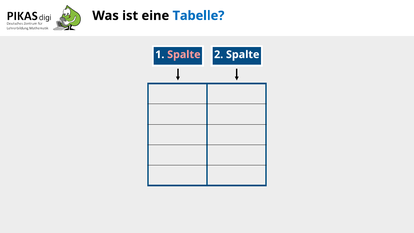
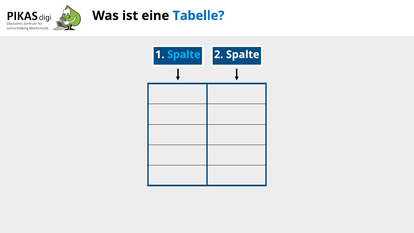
Spalte at (184, 55) colour: pink -> light blue
